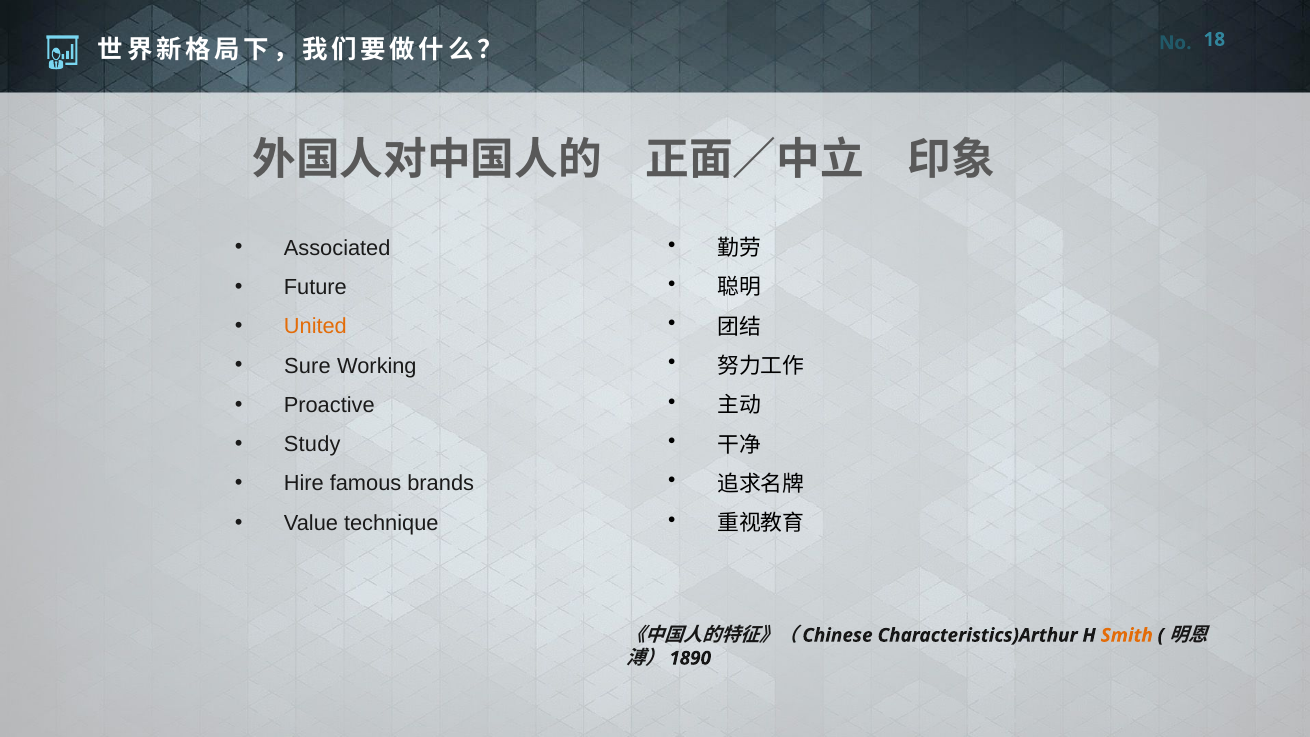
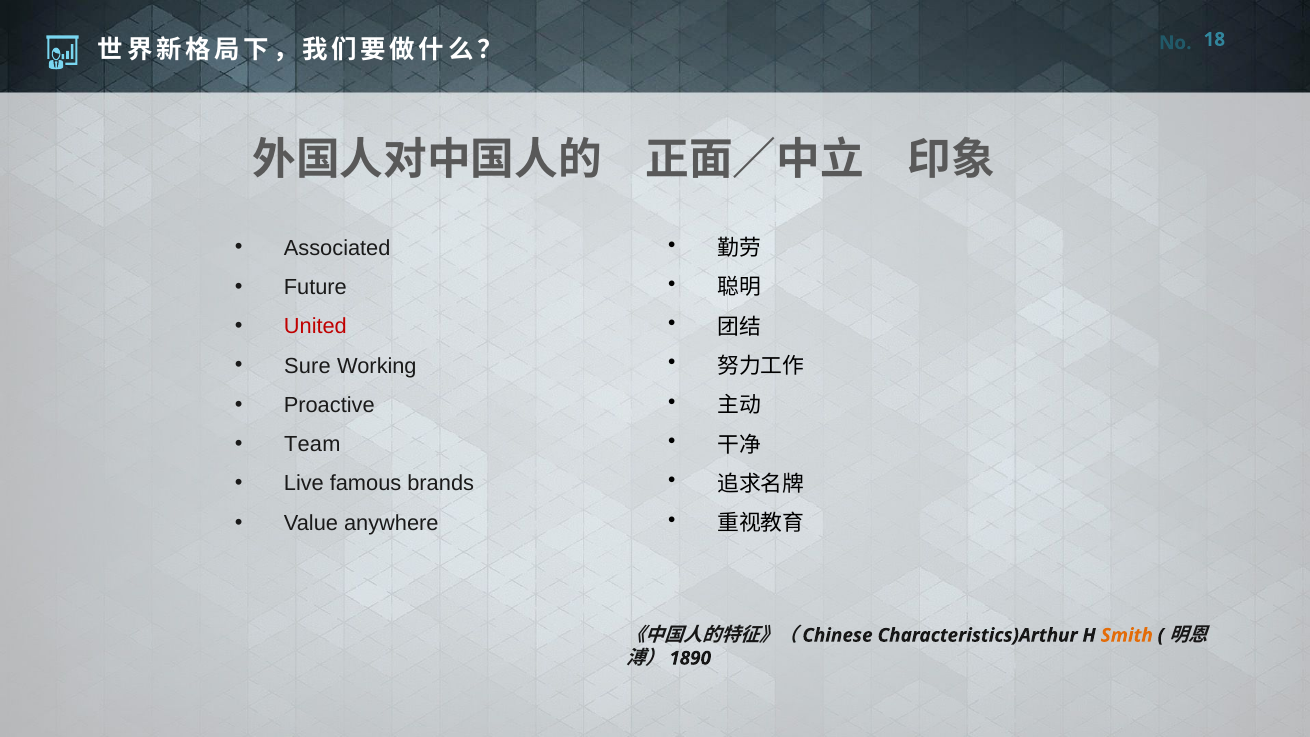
United colour: orange -> red
Study: Study -> Team
Hire: Hire -> Live
technique: technique -> anywhere
